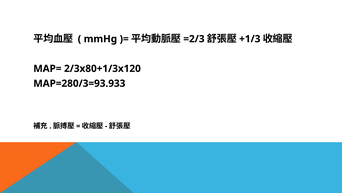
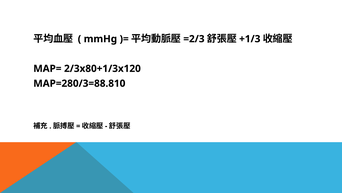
MAP=280/3=93.933: MAP=280/3=93.933 -> MAP=280/3=88.810
